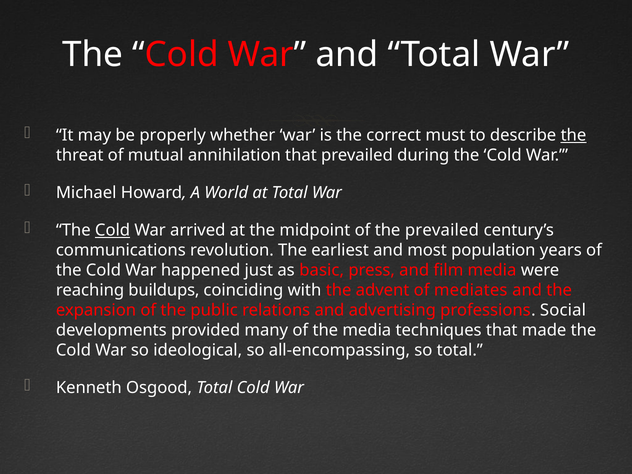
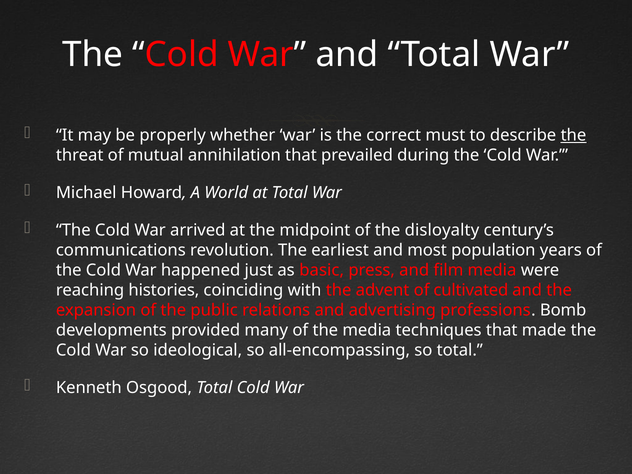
Cold at (113, 230) underline: present -> none
the prevailed: prevailed -> disloyalty
buildups: buildups -> histories
mediates: mediates -> cultivated
Social: Social -> Bomb
